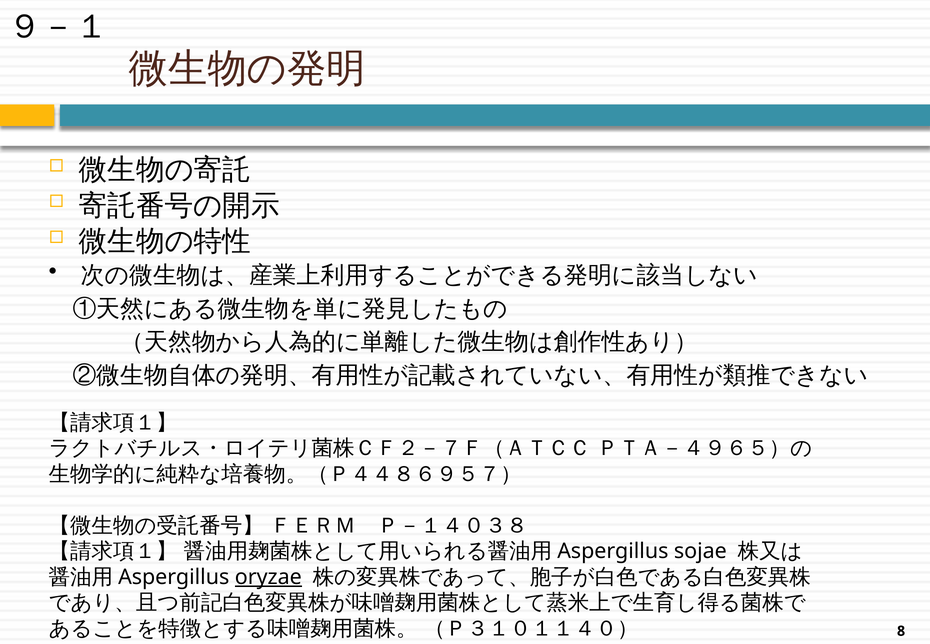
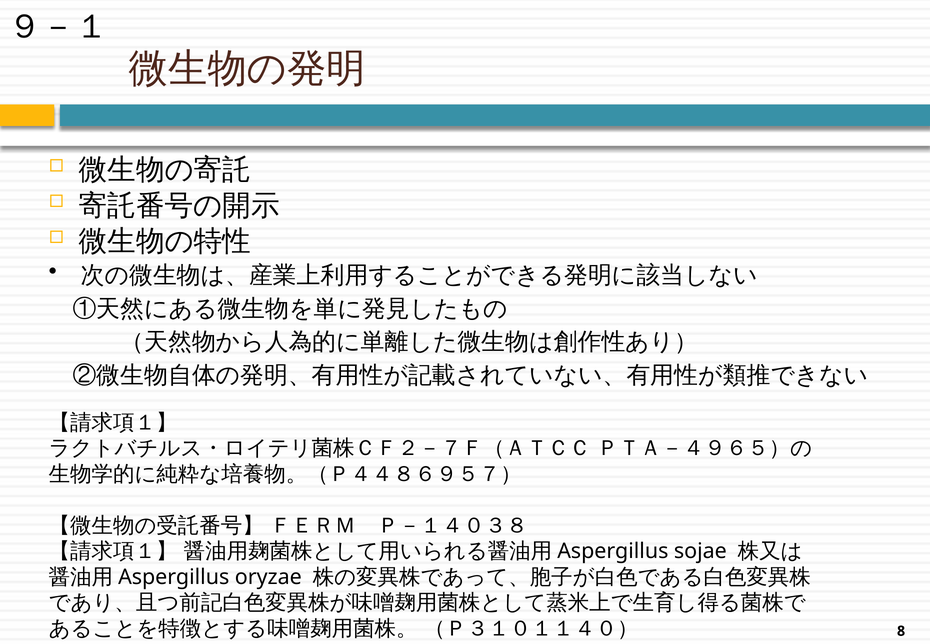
oryzae underline: present -> none
